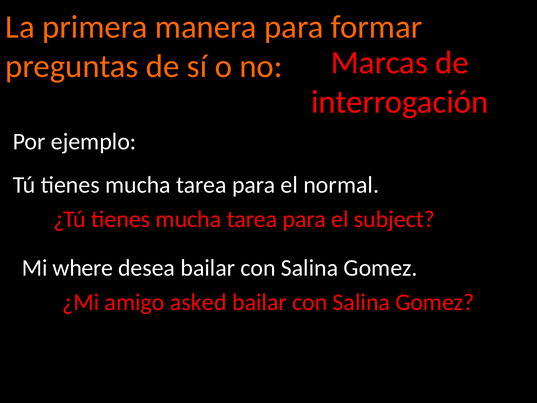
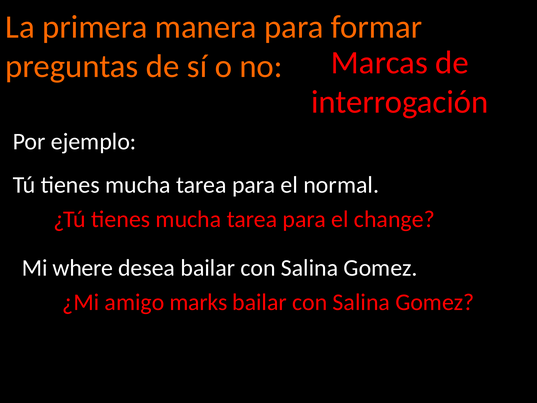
subject: subject -> change
asked: asked -> marks
